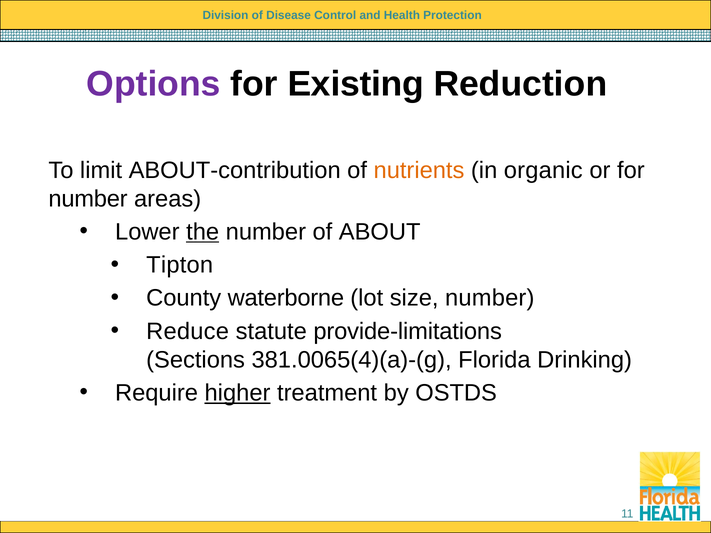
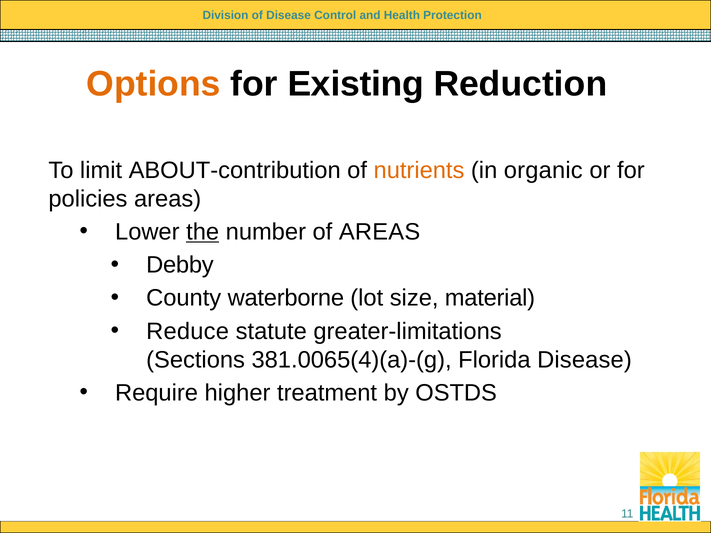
Options colour: purple -> orange
number at (88, 199): number -> policies
of ABOUT: ABOUT -> AREAS
Tipton: Tipton -> Debby
size number: number -> material
provide-limitations: provide-limitations -> greater-limitations
Florida Drinking: Drinking -> Disease
higher underline: present -> none
